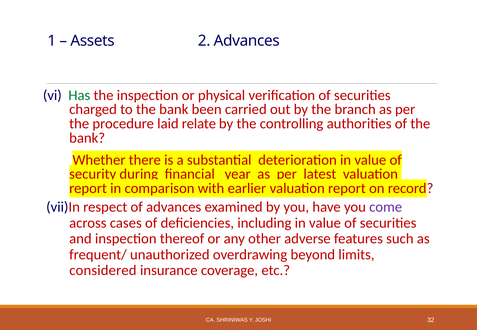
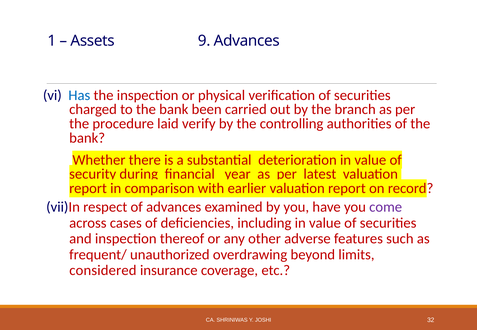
2: 2 -> 9
Has colour: green -> blue
relate: relate -> verify
